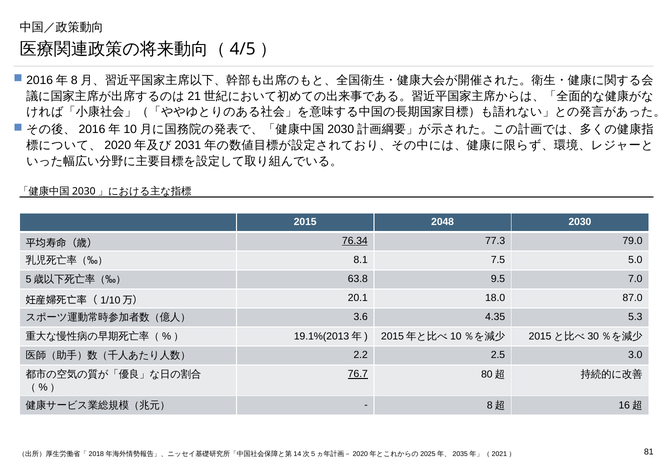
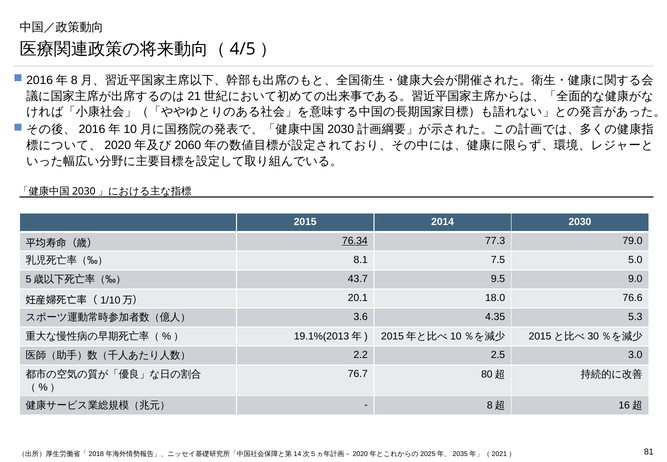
2031: 2031 -> 2060
2048: 2048 -> 2014
63.8: 63.8 -> 43.7
7.0: 7.0 -> 9.0
87.0: 87.0 -> 76.6
76.7 underline: present -> none
